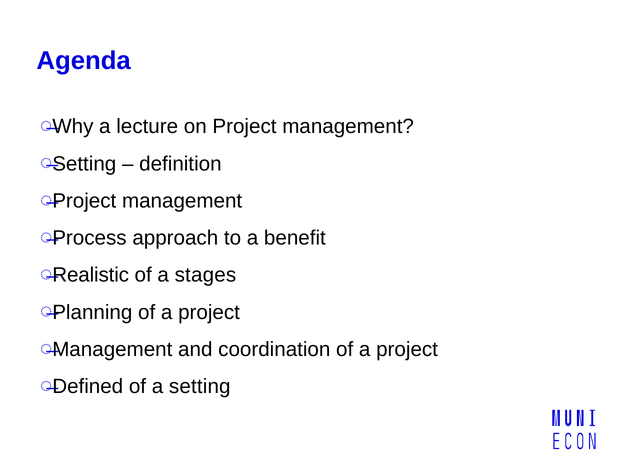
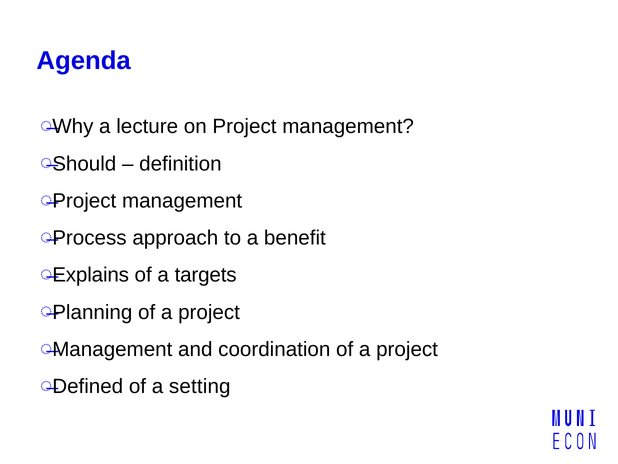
Setting at (84, 164): Setting -> Should
Realistic: Realistic -> Explains
stages: stages -> targets
